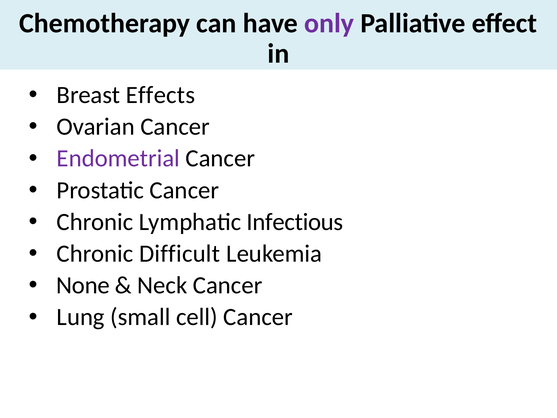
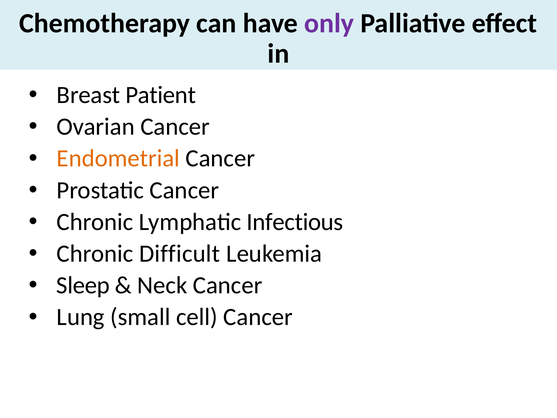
Effects: Effects -> Patient
Endometrial colour: purple -> orange
None: None -> Sleep
